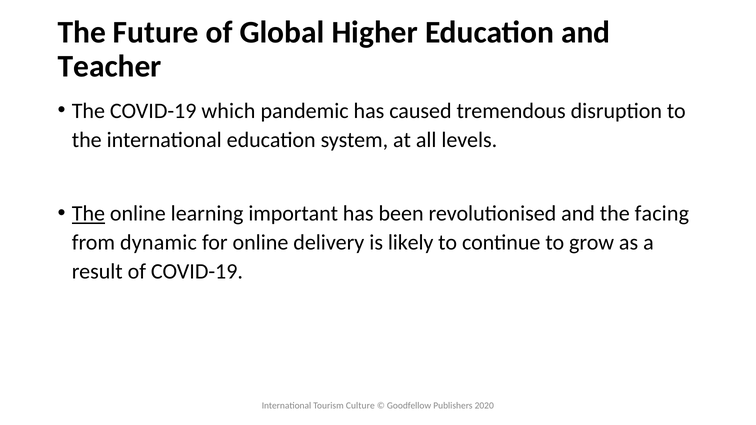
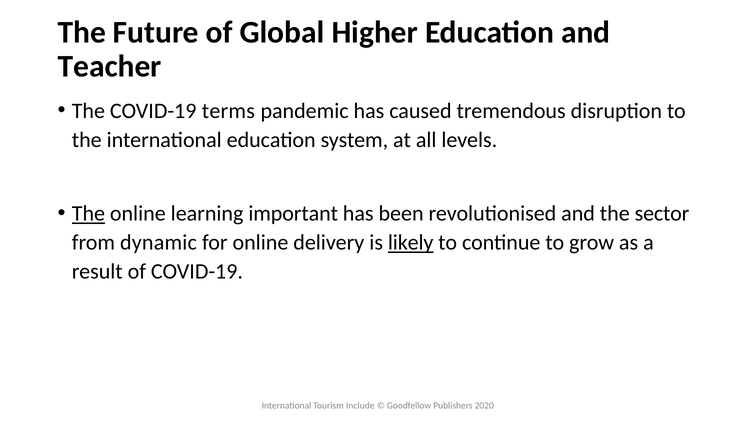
which: which -> terms
facing: facing -> sector
likely underline: none -> present
Culture: Culture -> Include
